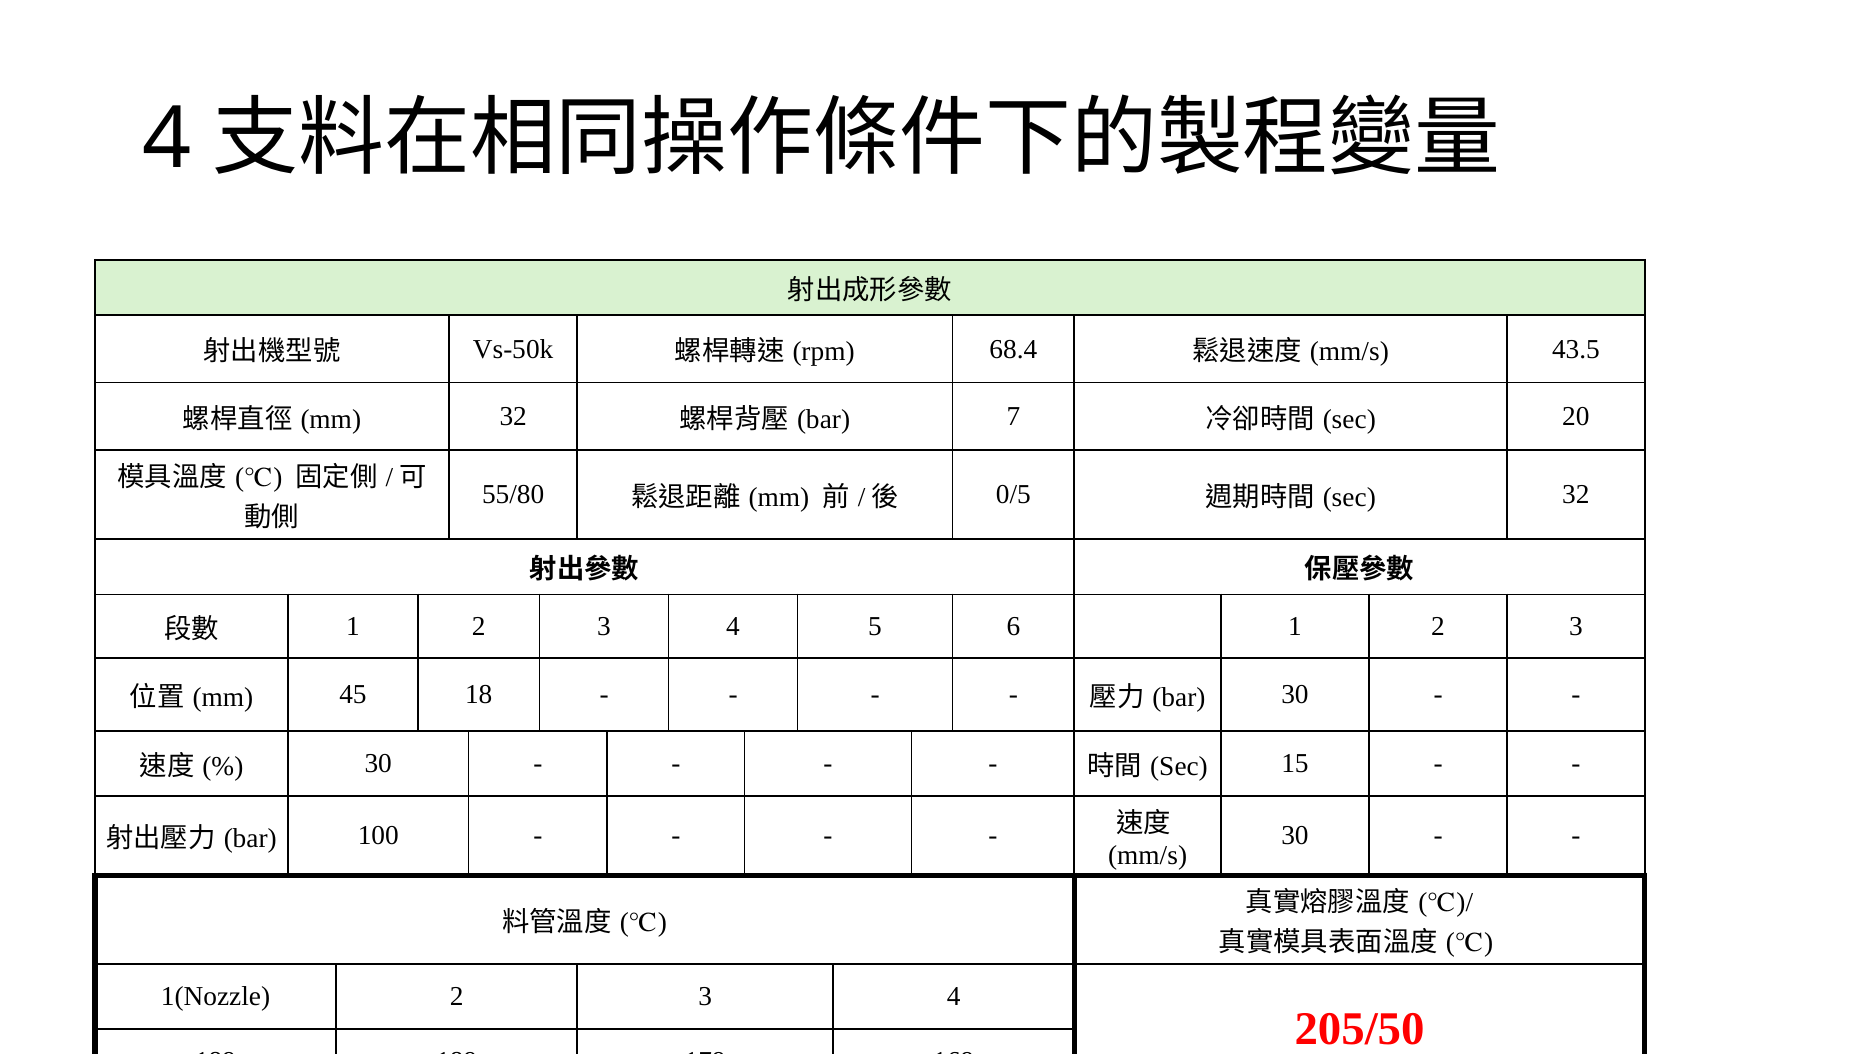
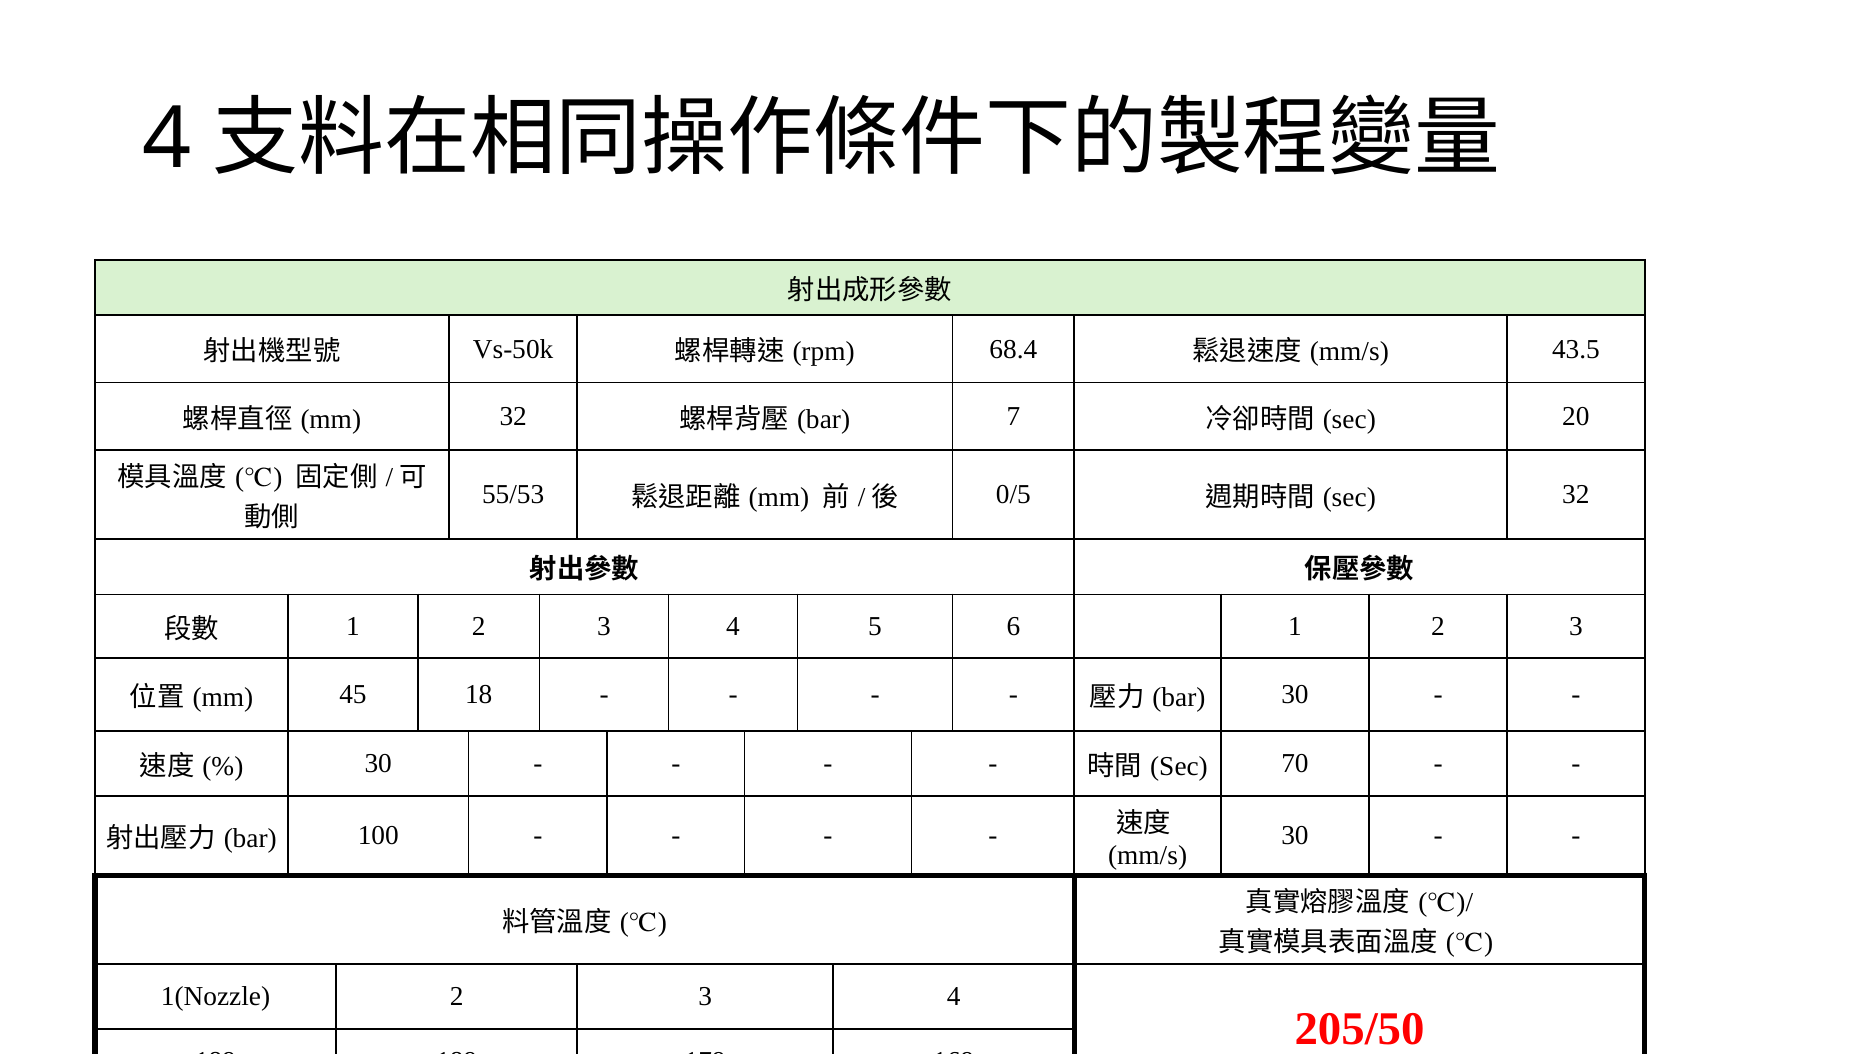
55/80: 55/80 -> 55/53
15: 15 -> 70
